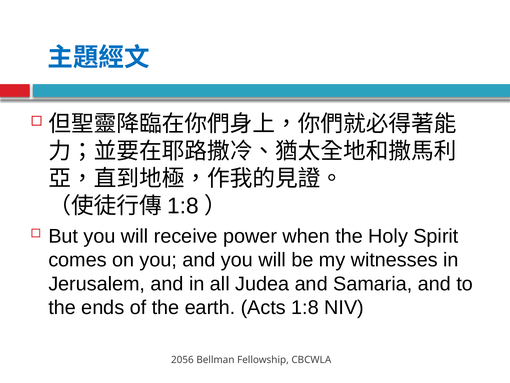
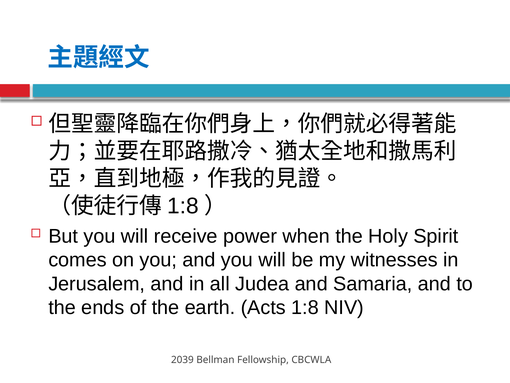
2056: 2056 -> 2039
